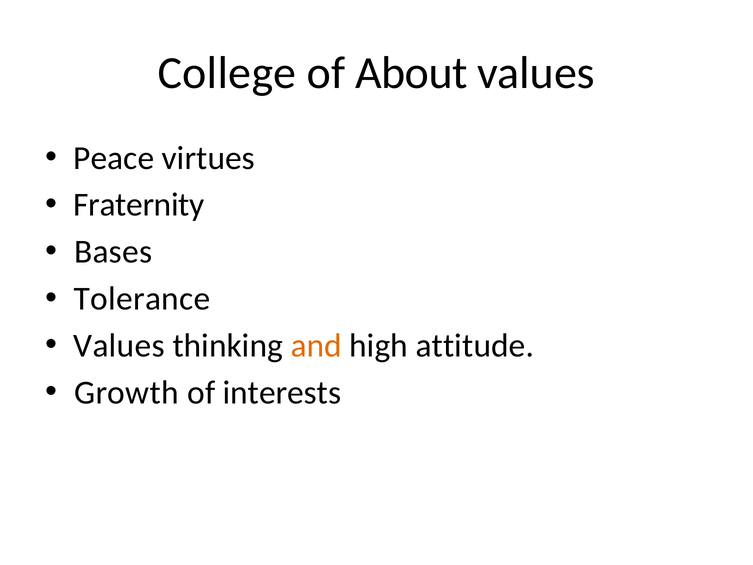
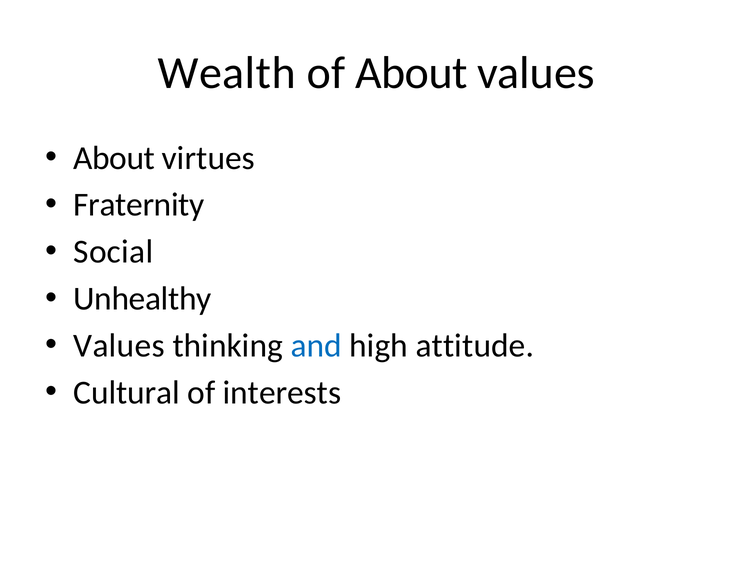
College: College -> Wealth
Peace at (114, 158): Peace -> About
Bases: Bases -> Social
Tolerance: Tolerance -> Unhealthy
and colour: orange -> blue
Growth: Growth -> Cultural
